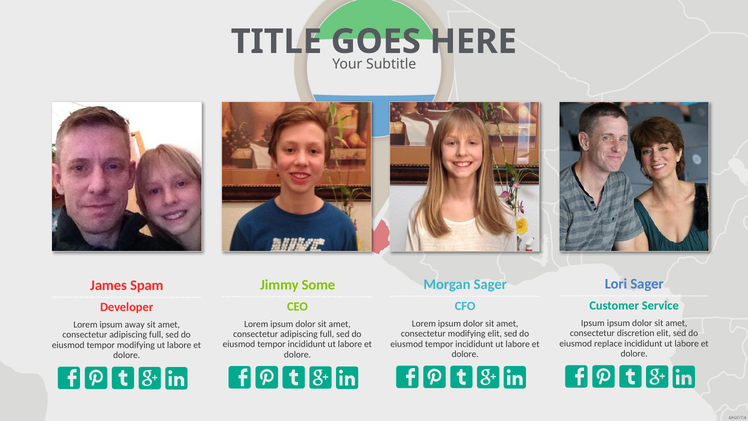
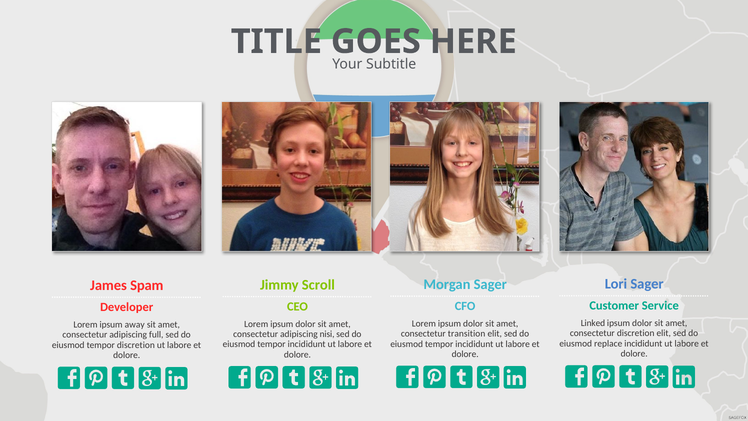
Some: Some -> Scroll
Ipsum at (593, 323): Ipsum -> Linked
consectetur modifying: modifying -> transition
full at (327, 334): full -> nisi
tempor modifying: modifying -> discretion
